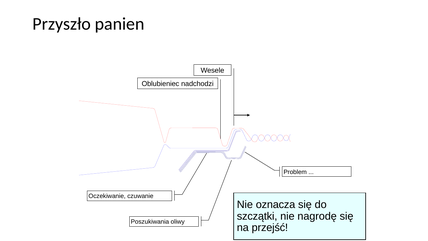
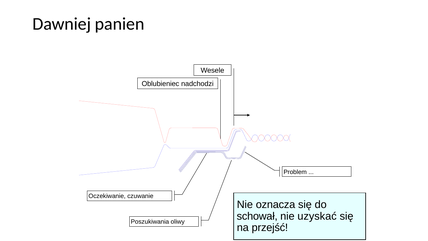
Przyszło: Przyszło -> Dawniej
szczątki: szczątki -> schował
nagrodę: nagrodę -> uzyskać
